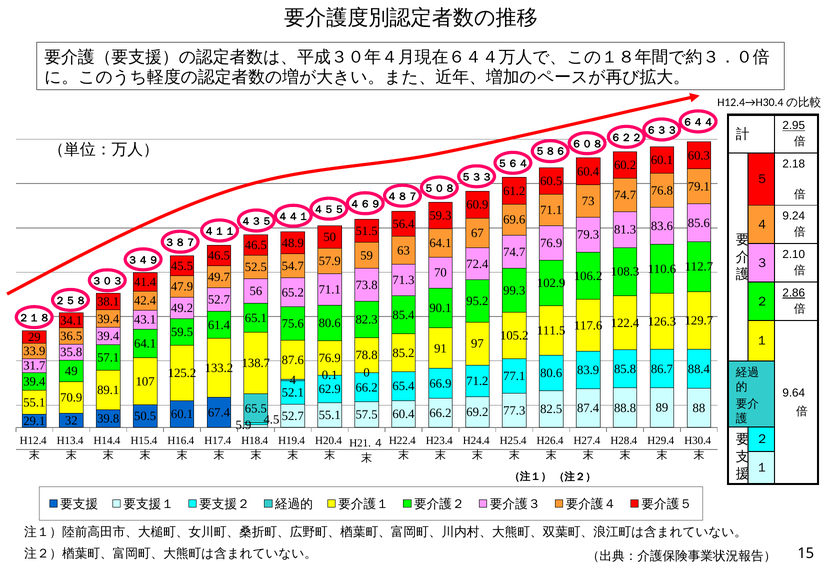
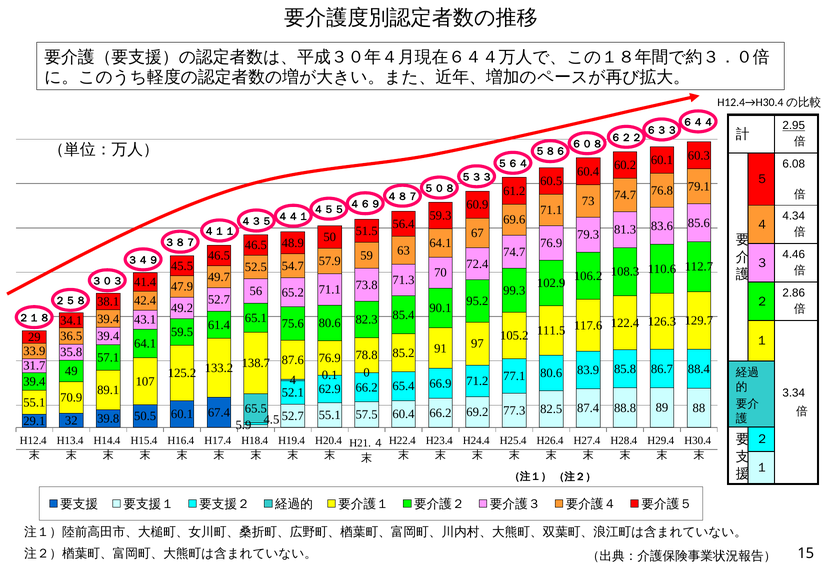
2.18: 2.18 -> 6.08
9.24: 9.24 -> 4.34
2.10: 2.10 -> 4.46
2.86 underline: present -> none
9.64: 9.64 -> 3.34
